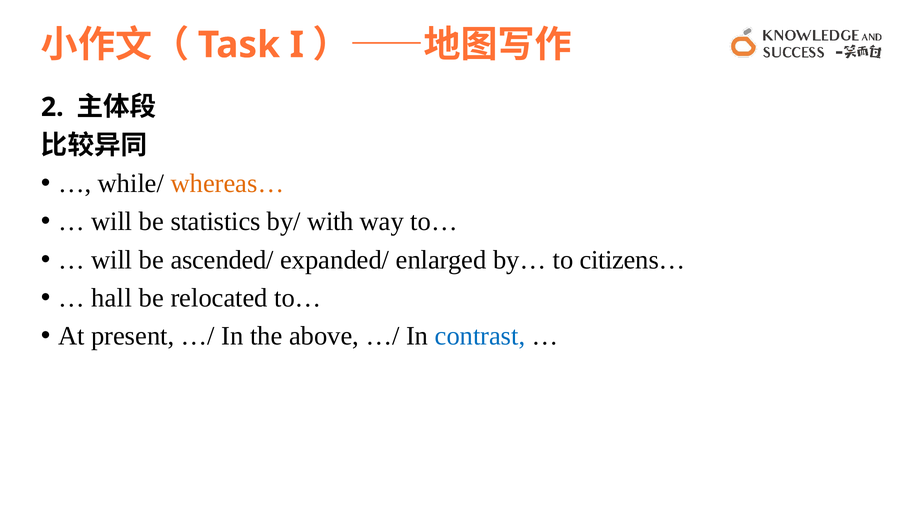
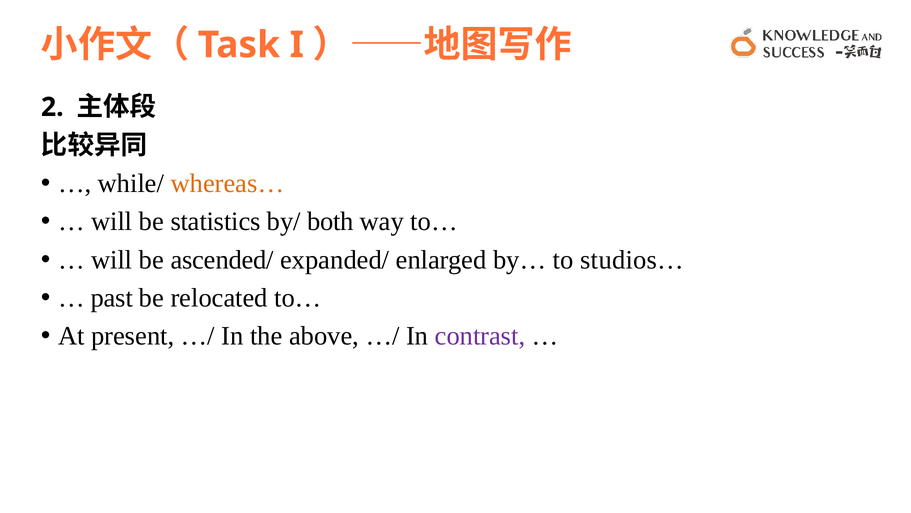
with: with -> both
citizens…: citizens… -> studios…
hall: hall -> past
contrast colour: blue -> purple
